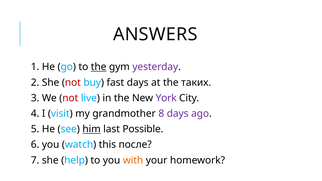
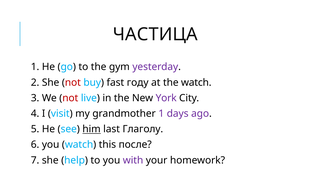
ANSWERS: ANSWERS -> ЧАСТИЦА
the at (99, 67) underline: present -> none
fast days: days -> году
the таких: таких -> watch
grandmother 8: 8 -> 1
Possible: Possible -> Глаголу
with colour: orange -> purple
